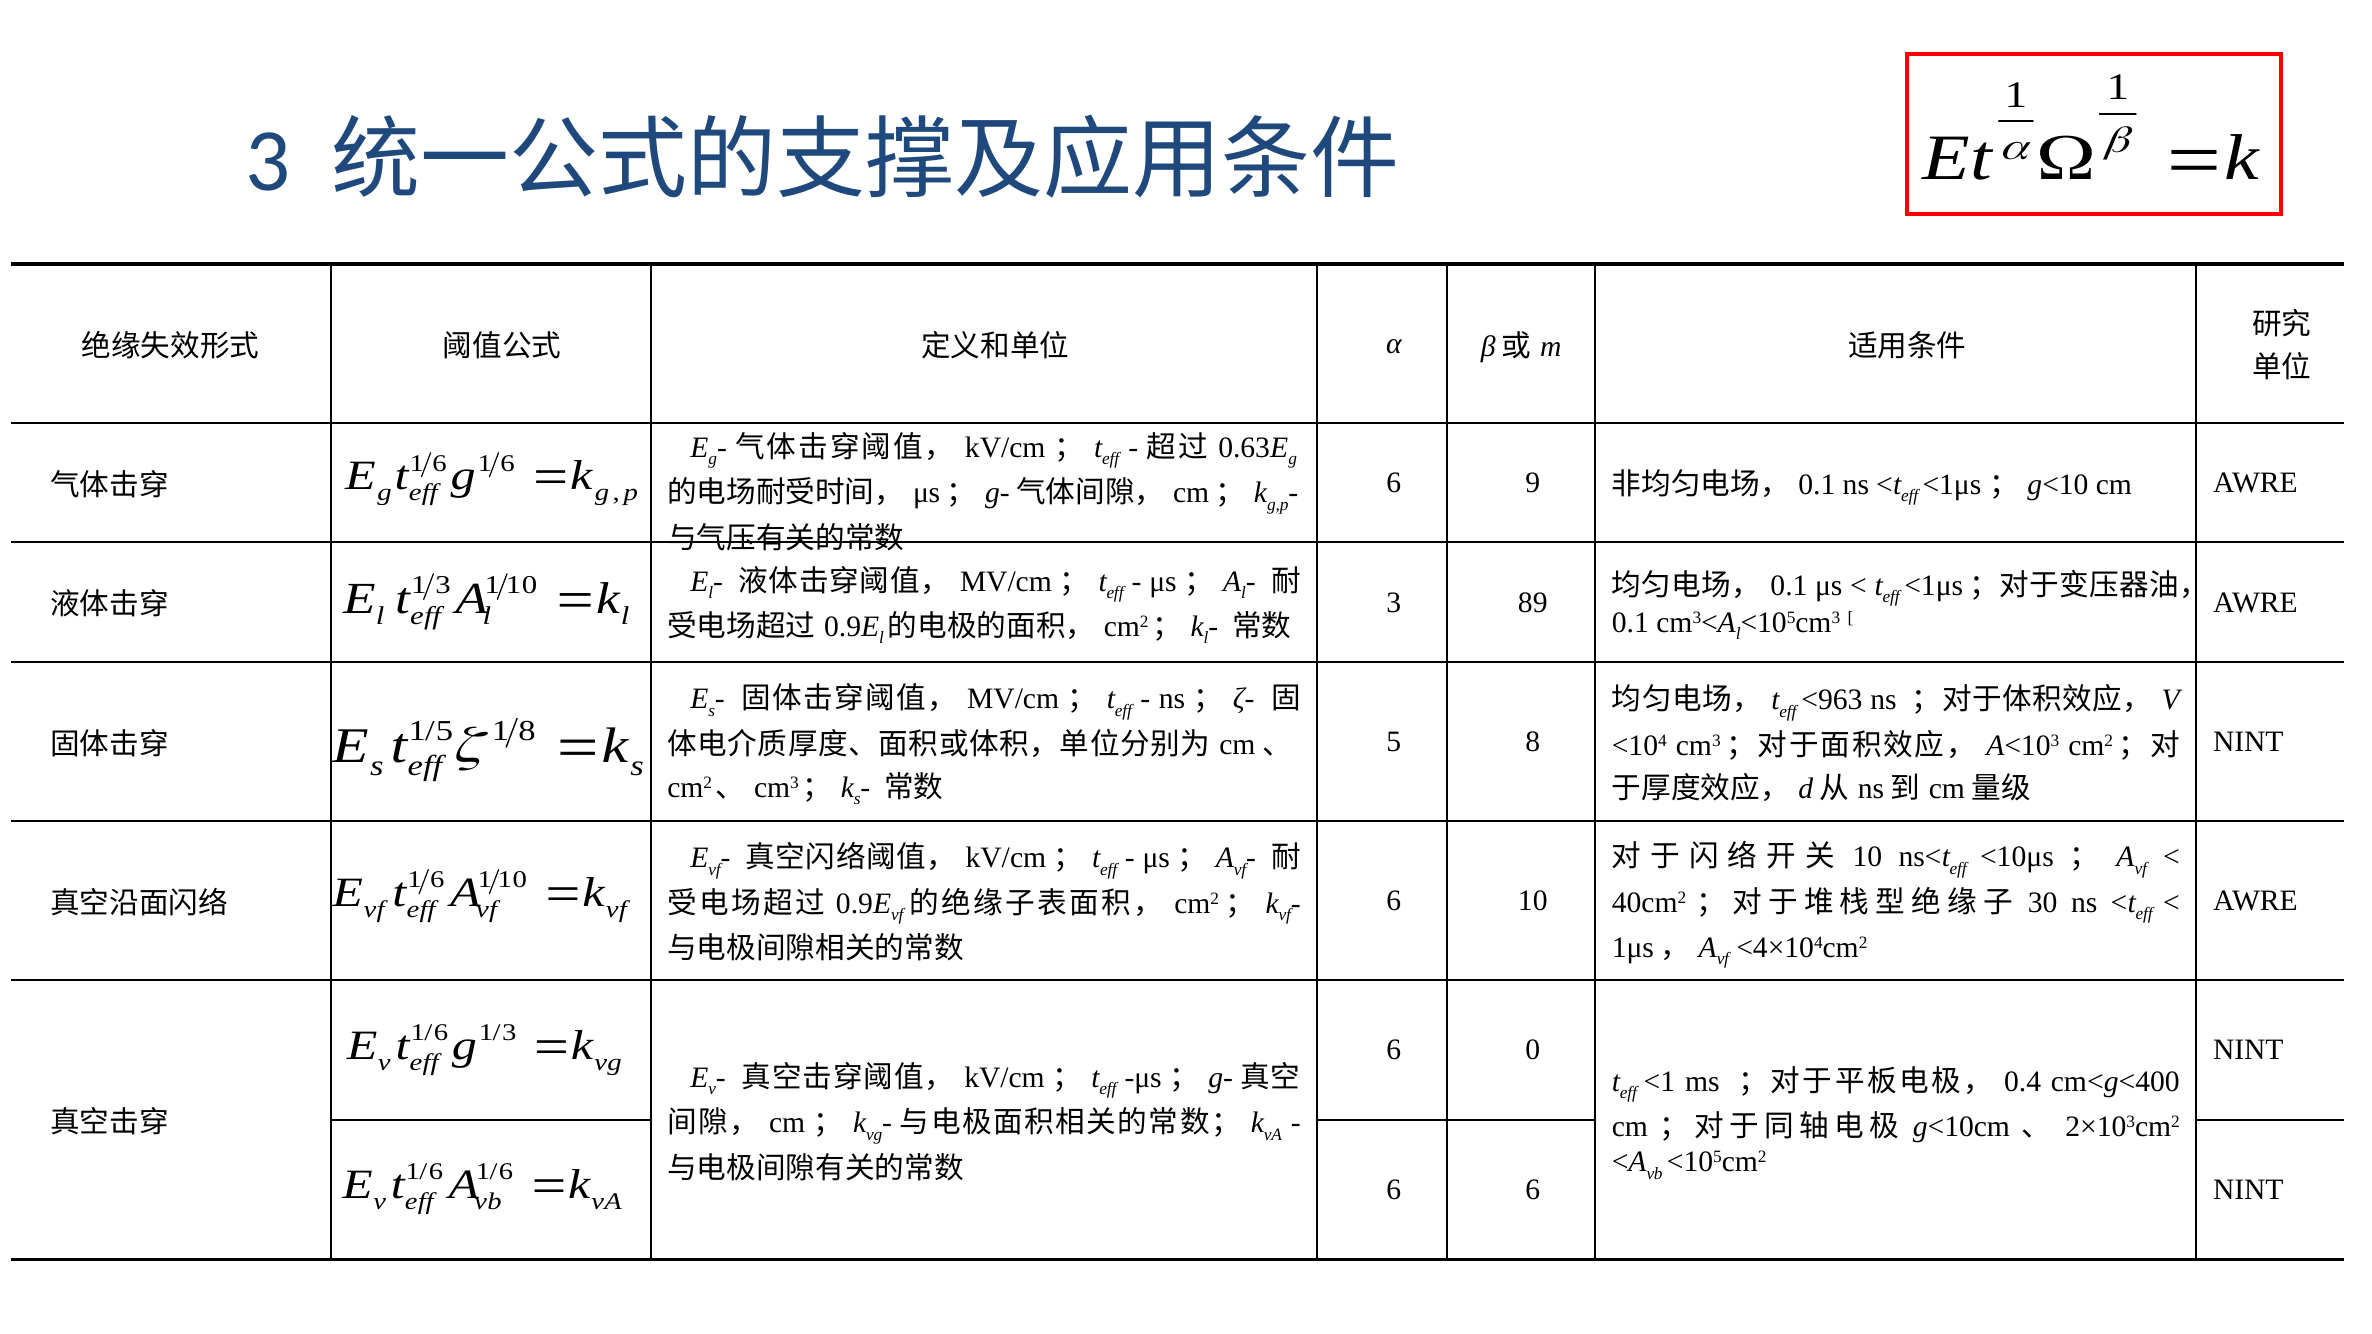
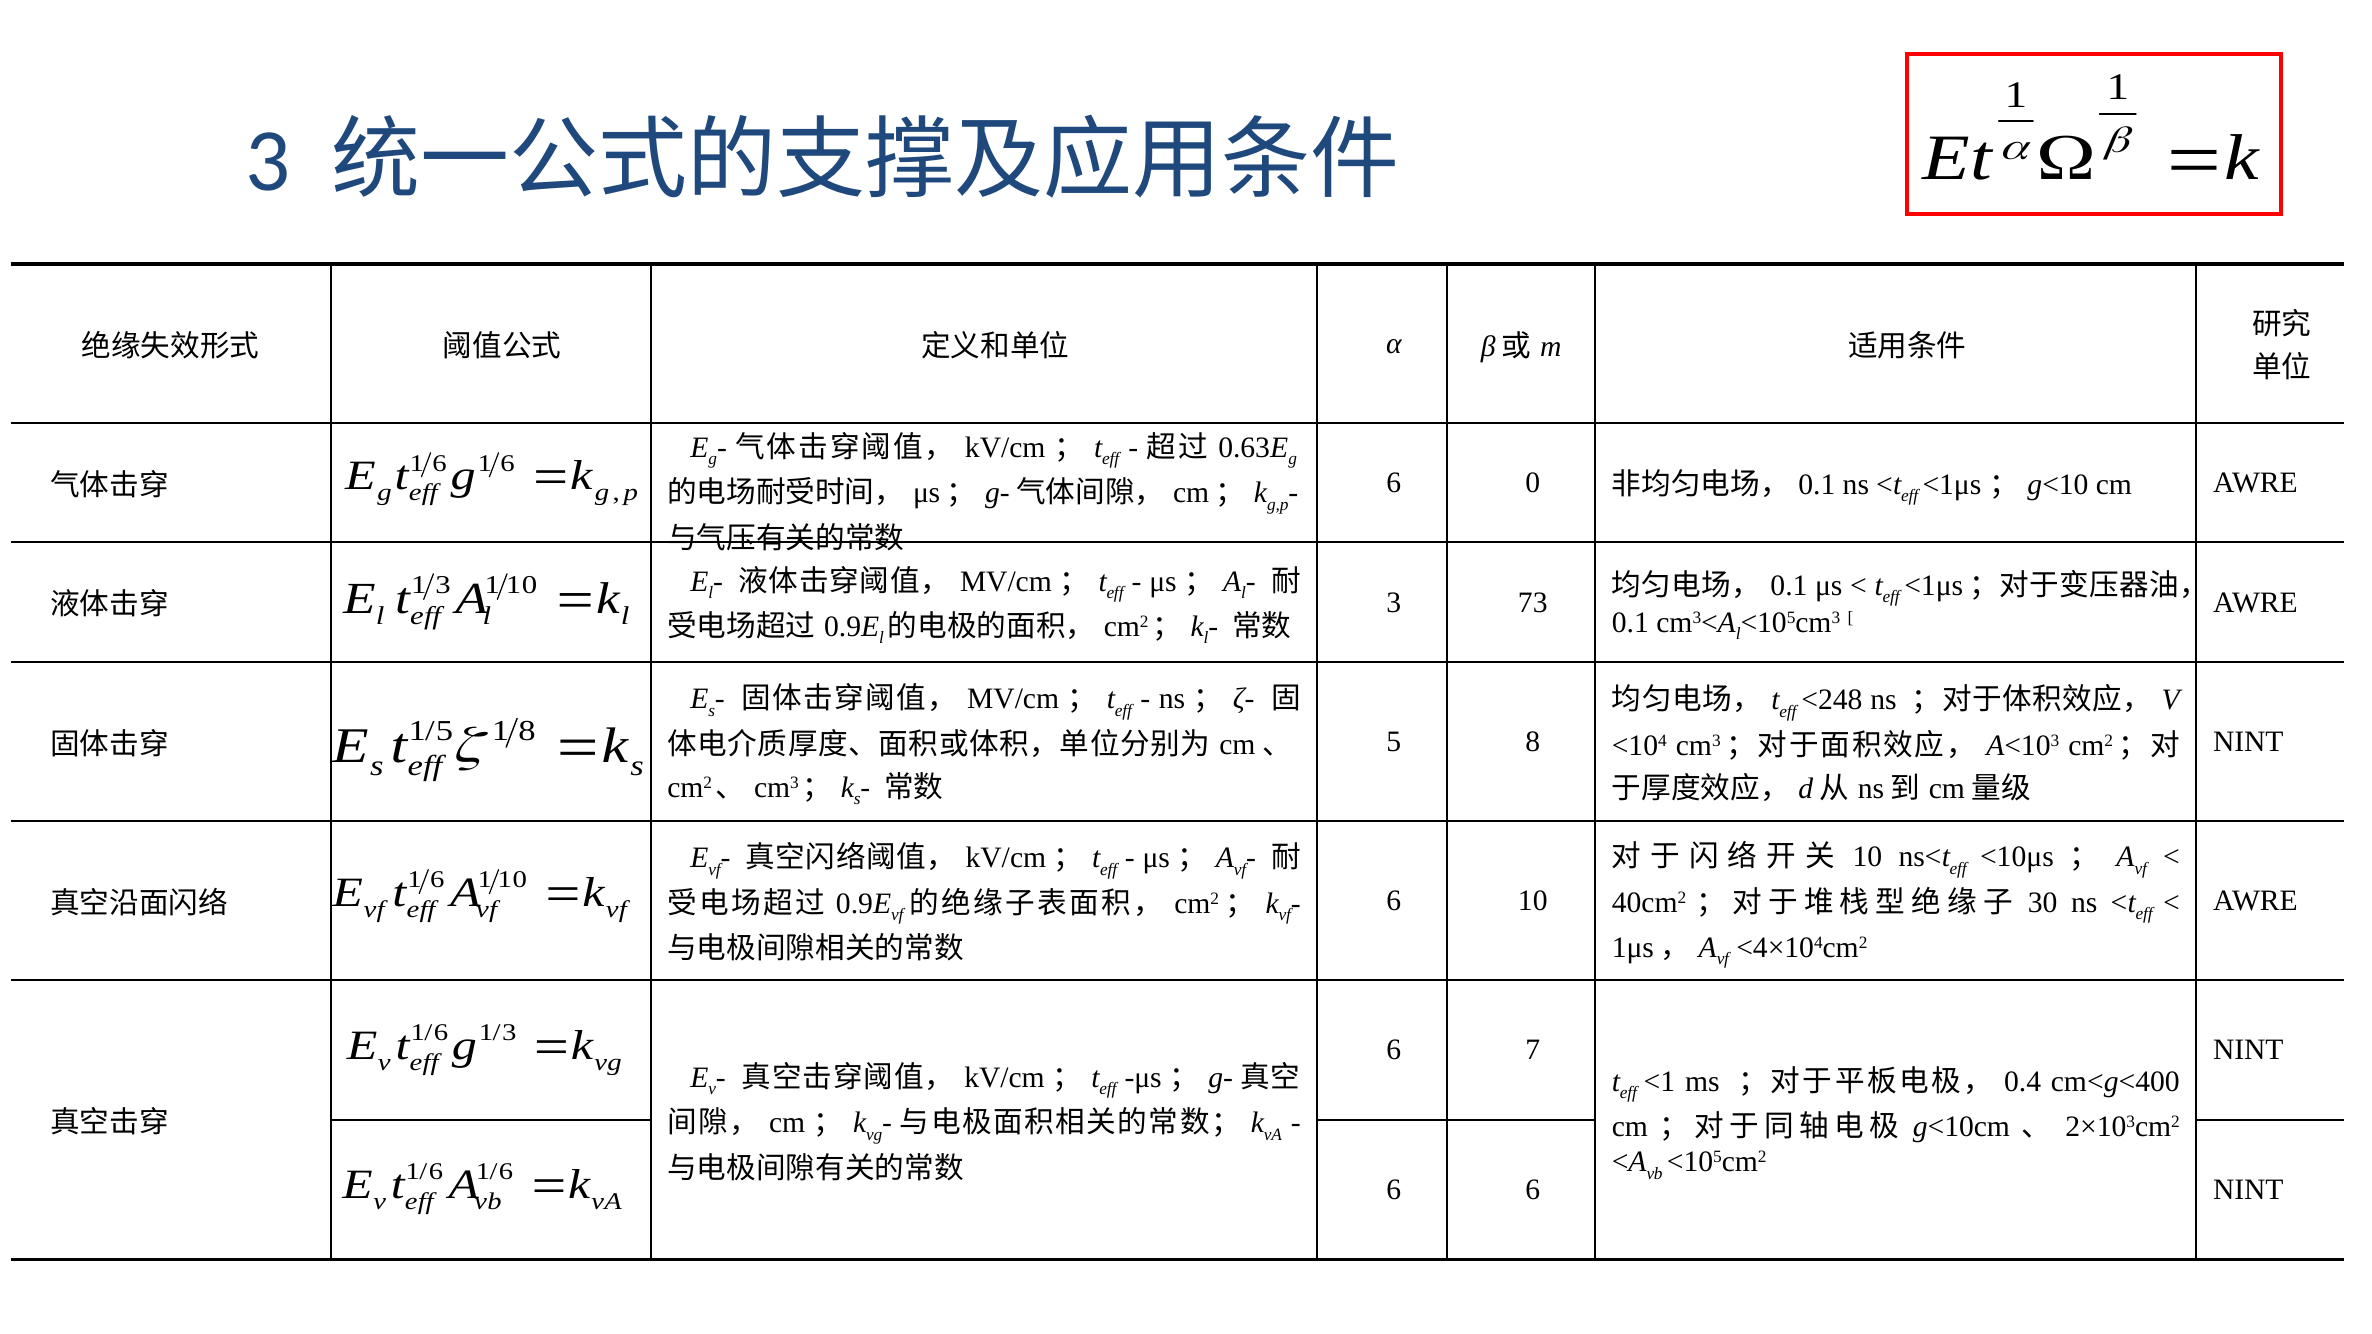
9: 9 -> 0
89: 89 -> 73
<963: <963 -> <248
0: 0 -> 7
